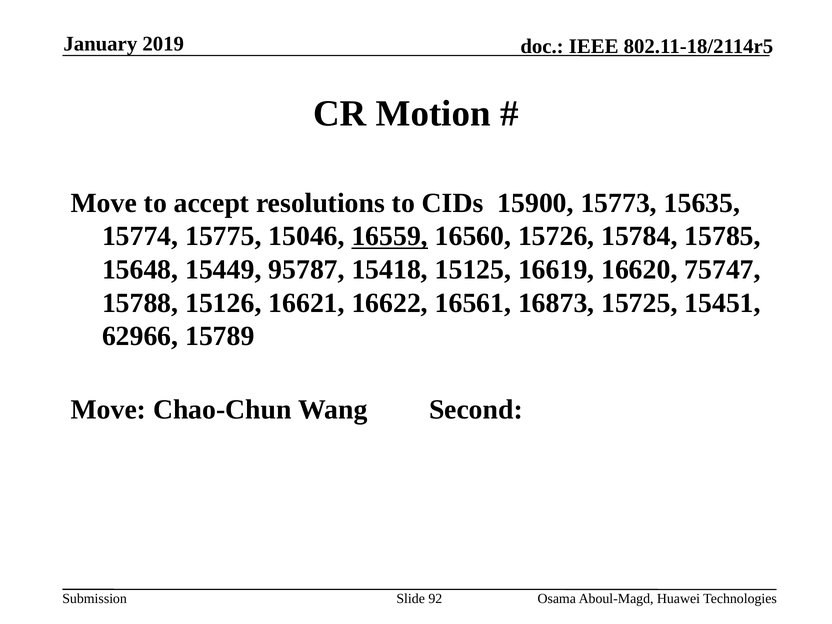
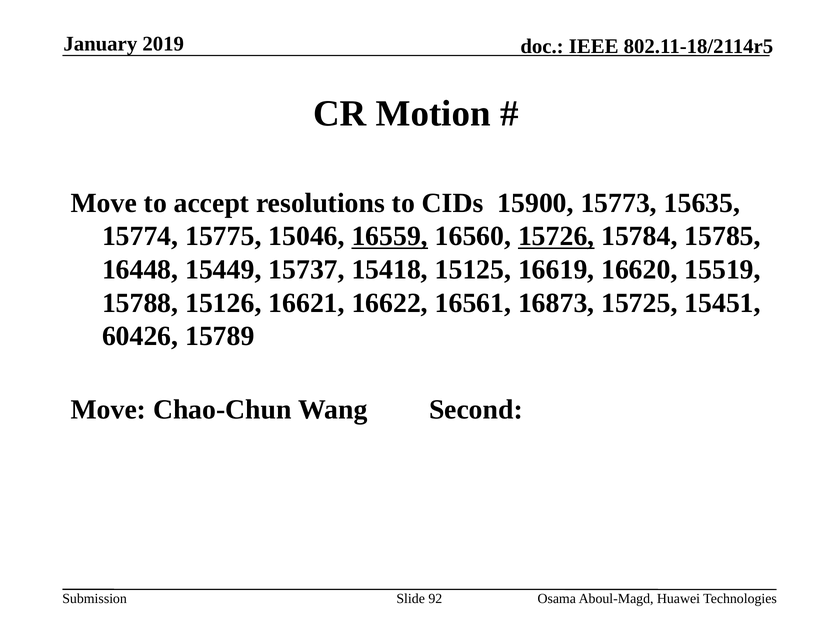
15726 underline: none -> present
15648: 15648 -> 16448
95787: 95787 -> 15737
75747: 75747 -> 15519
62966: 62966 -> 60426
